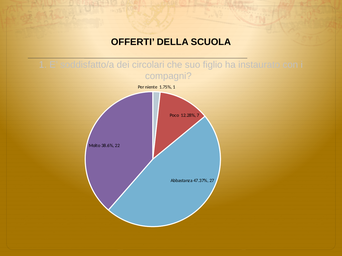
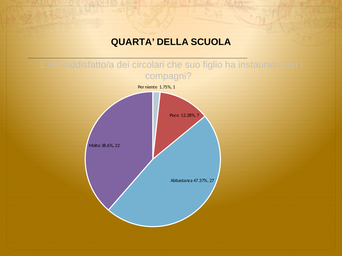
OFFERTI: OFFERTI -> QUARTA
